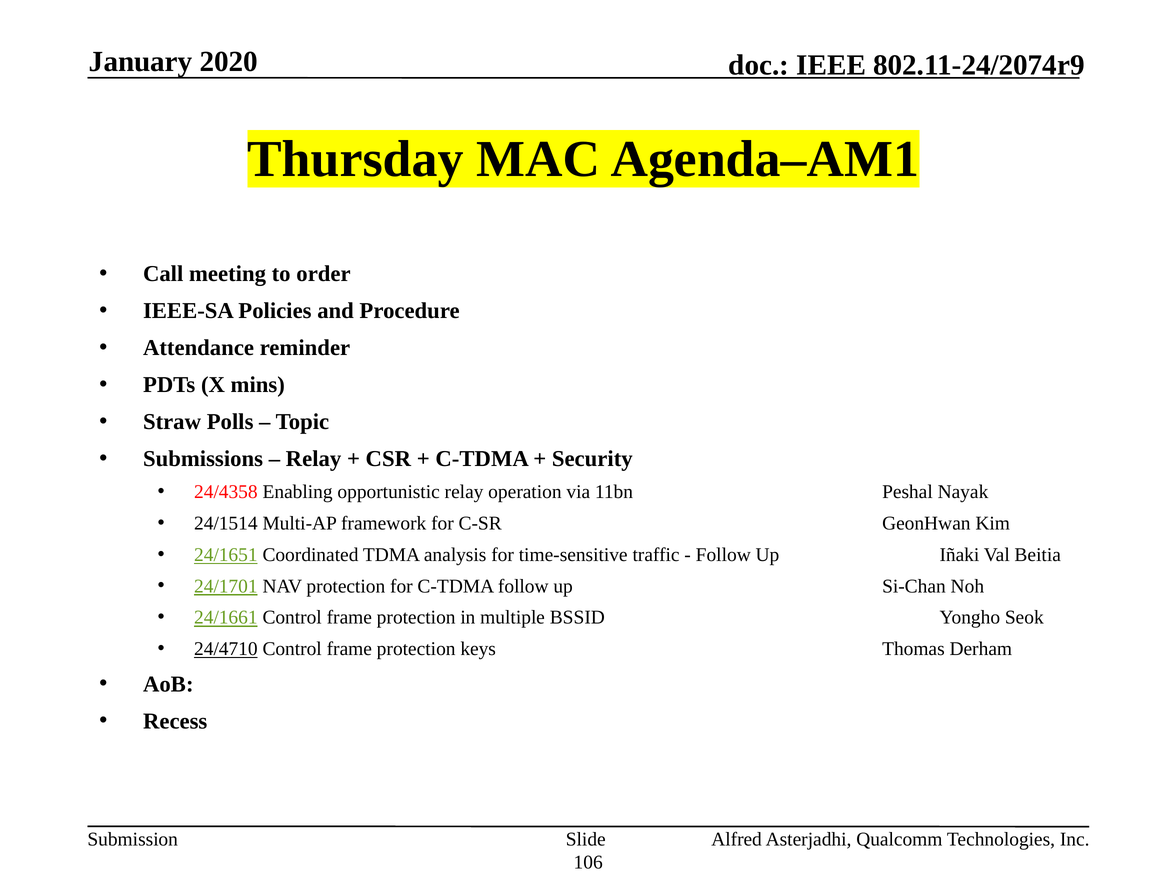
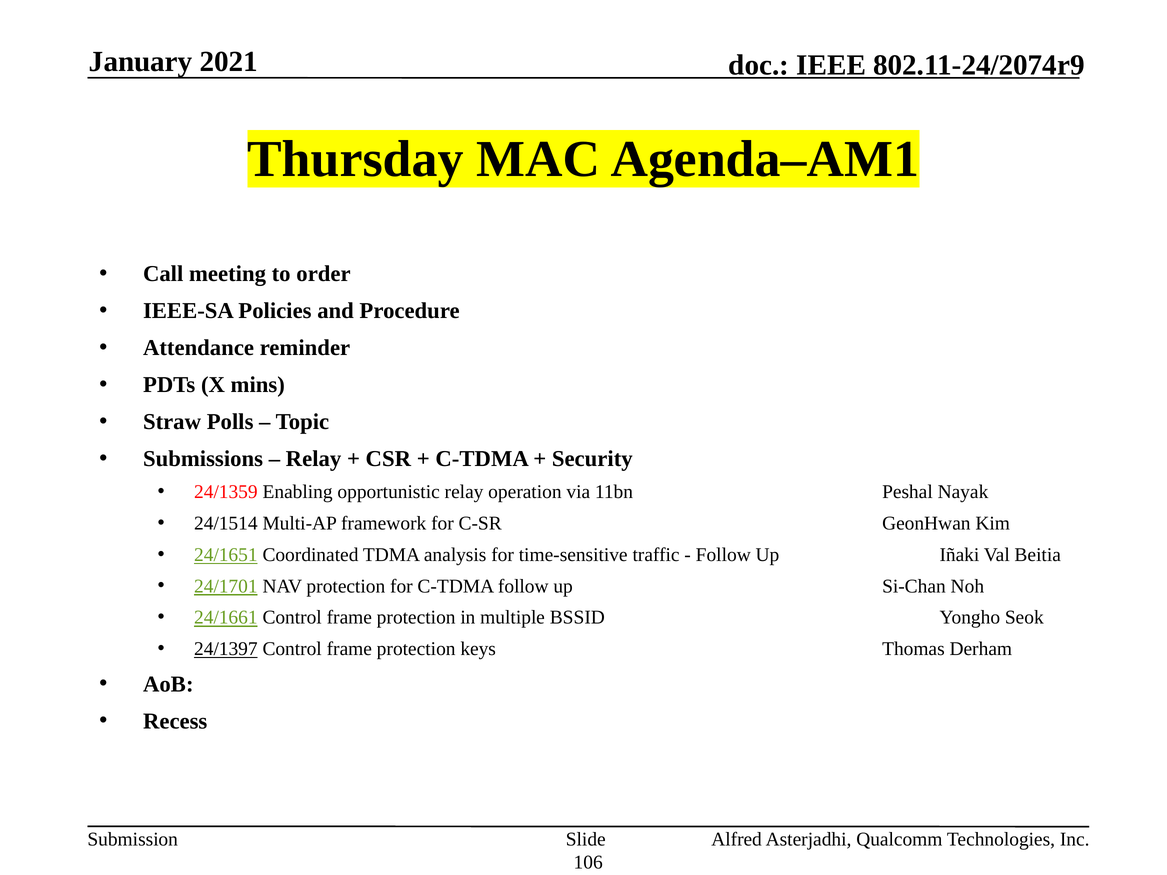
2020: 2020 -> 2021
24/4358: 24/4358 -> 24/1359
24/4710: 24/4710 -> 24/1397
